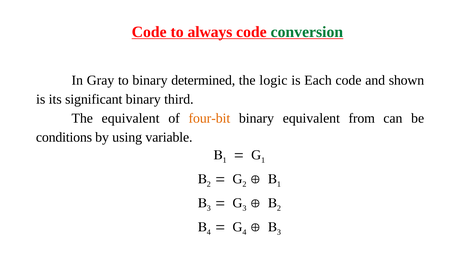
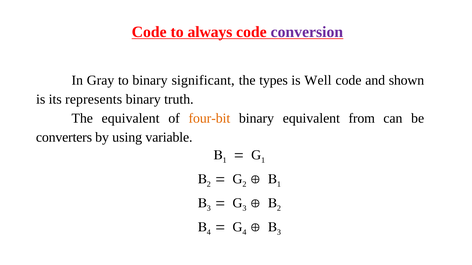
conversion colour: green -> purple
determined: determined -> significant
logic: logic -> types
Each: Each -> Well
significant: significant -> represents
third: third -> truth
conditions: conditions -> converters
